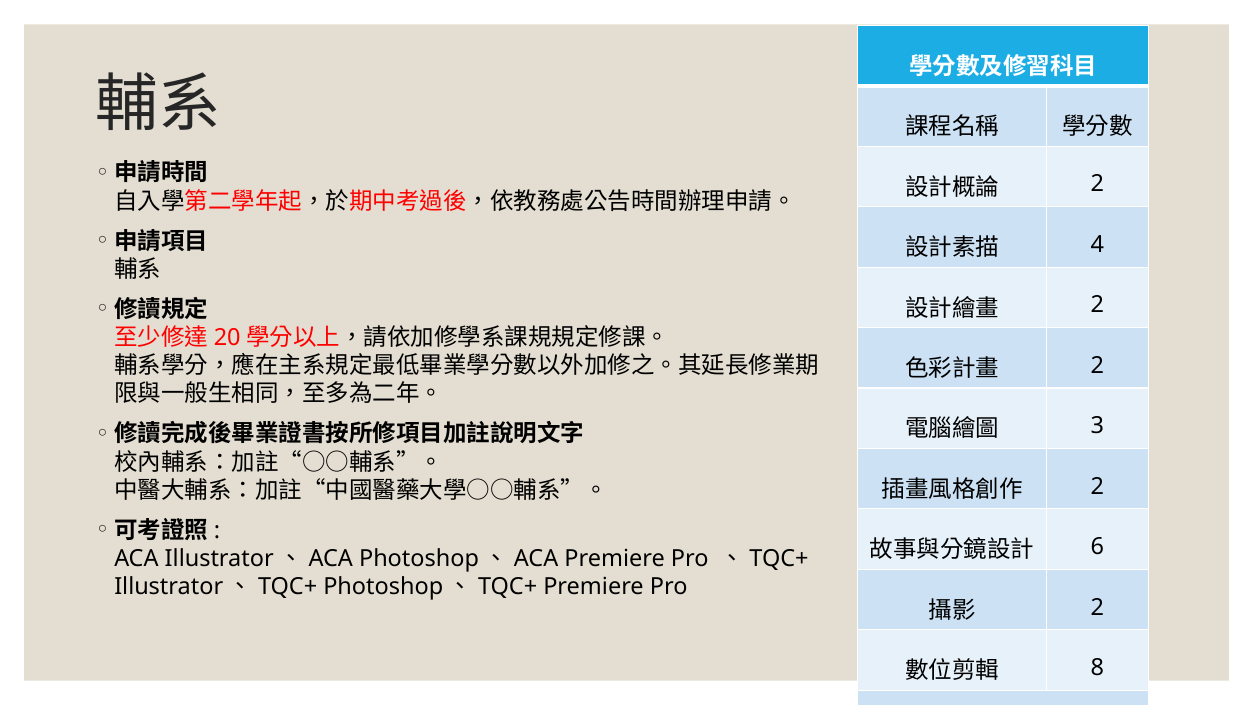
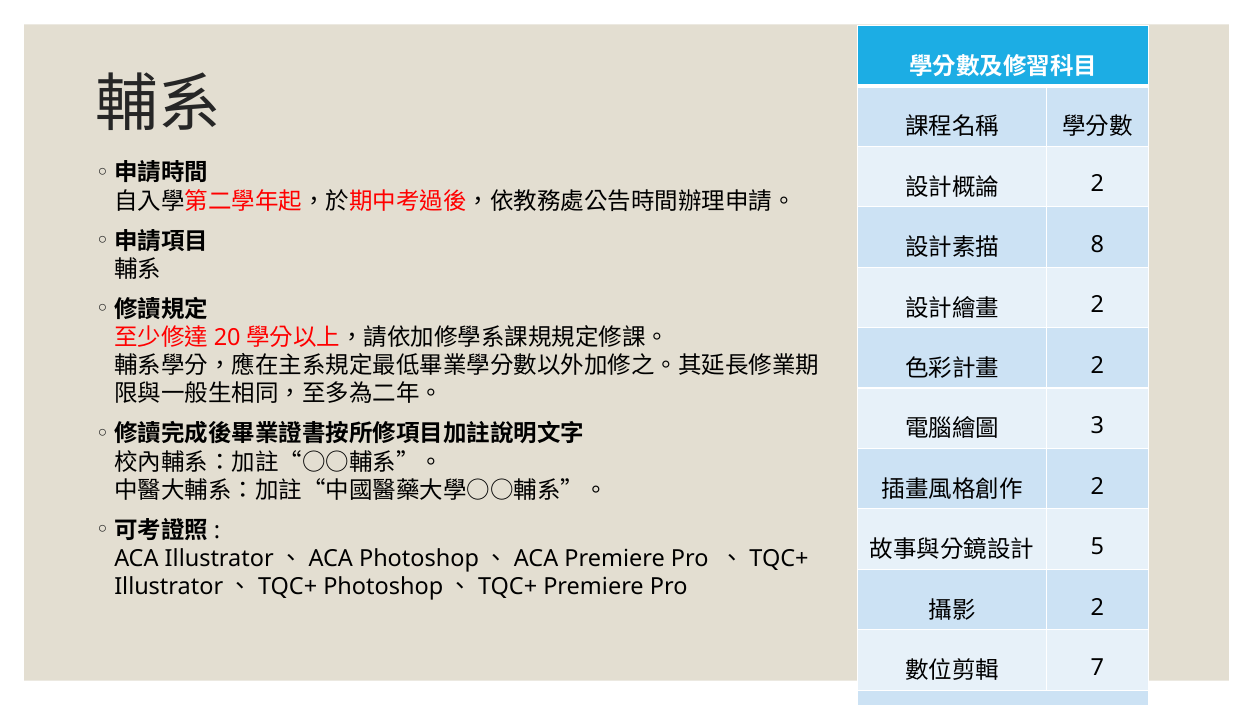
4: 4 -> 8
6: 6 -> 5
8: 8 -> 7
